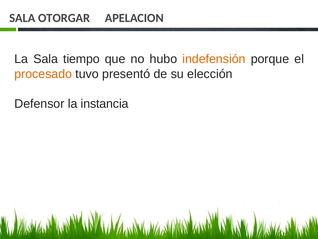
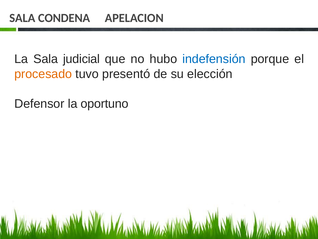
OTORGAR: OTORGAR -> CONDENA
tiempo: tiempo -> judicial
indefensión colour: orange -> blue
instancia: instancia -> oportuno
